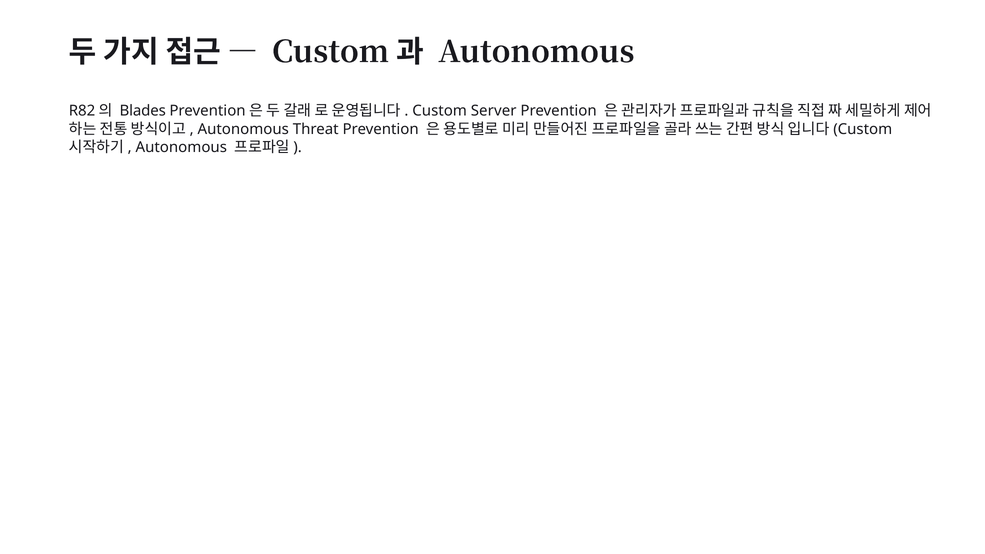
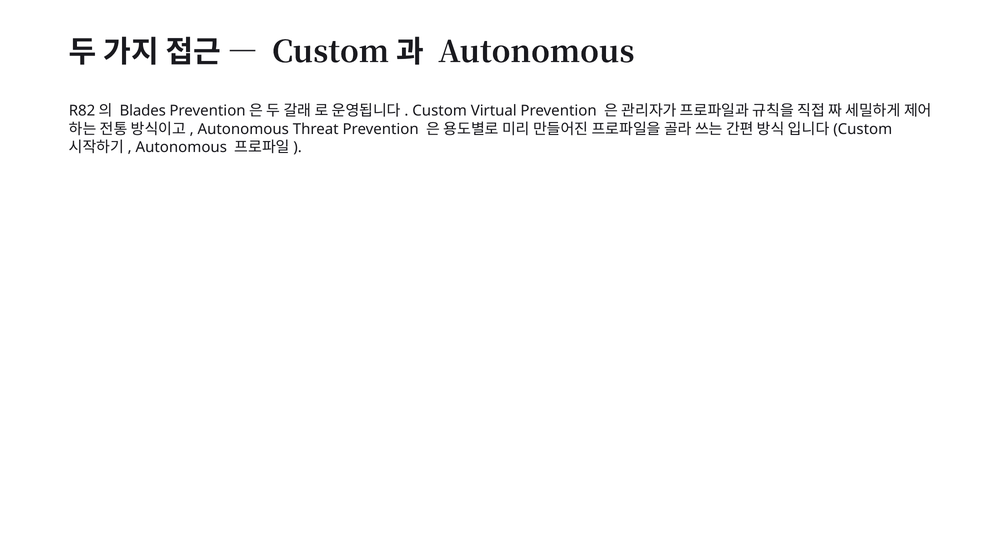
Server: Server -> Virtual
